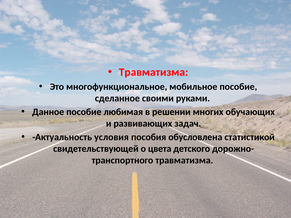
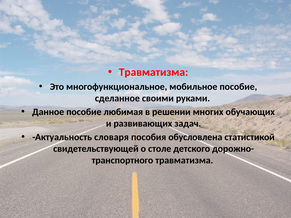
условия: условия -> словаря
цвета: цвета -> столе
